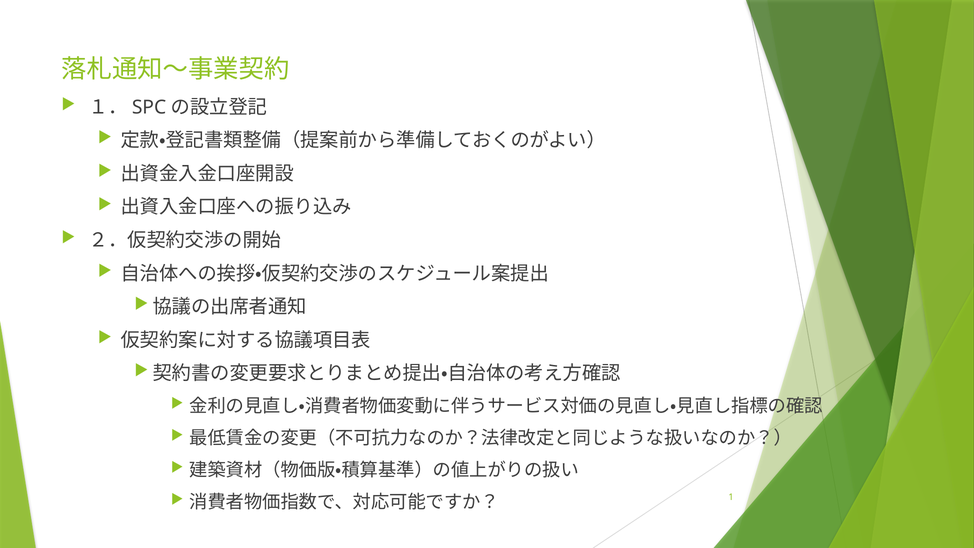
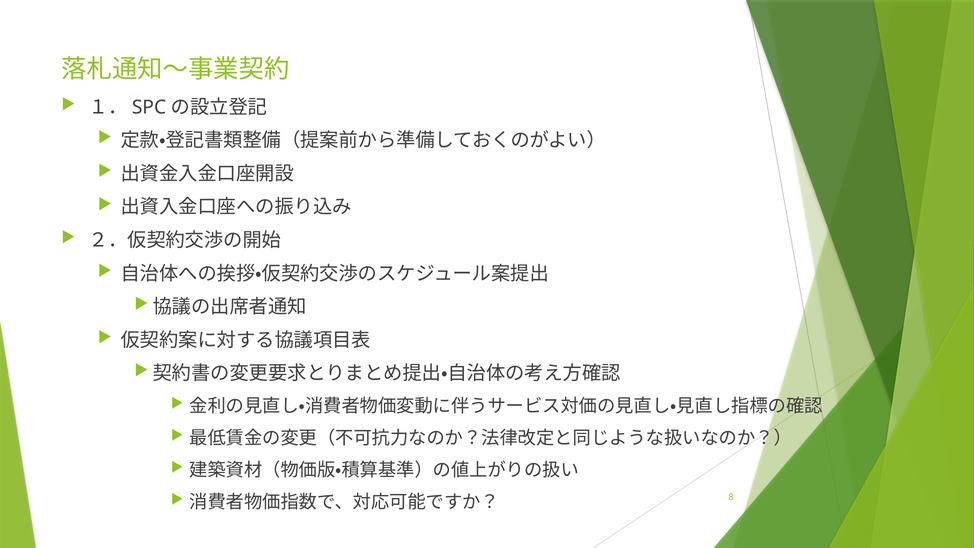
1: 1 -> 8
